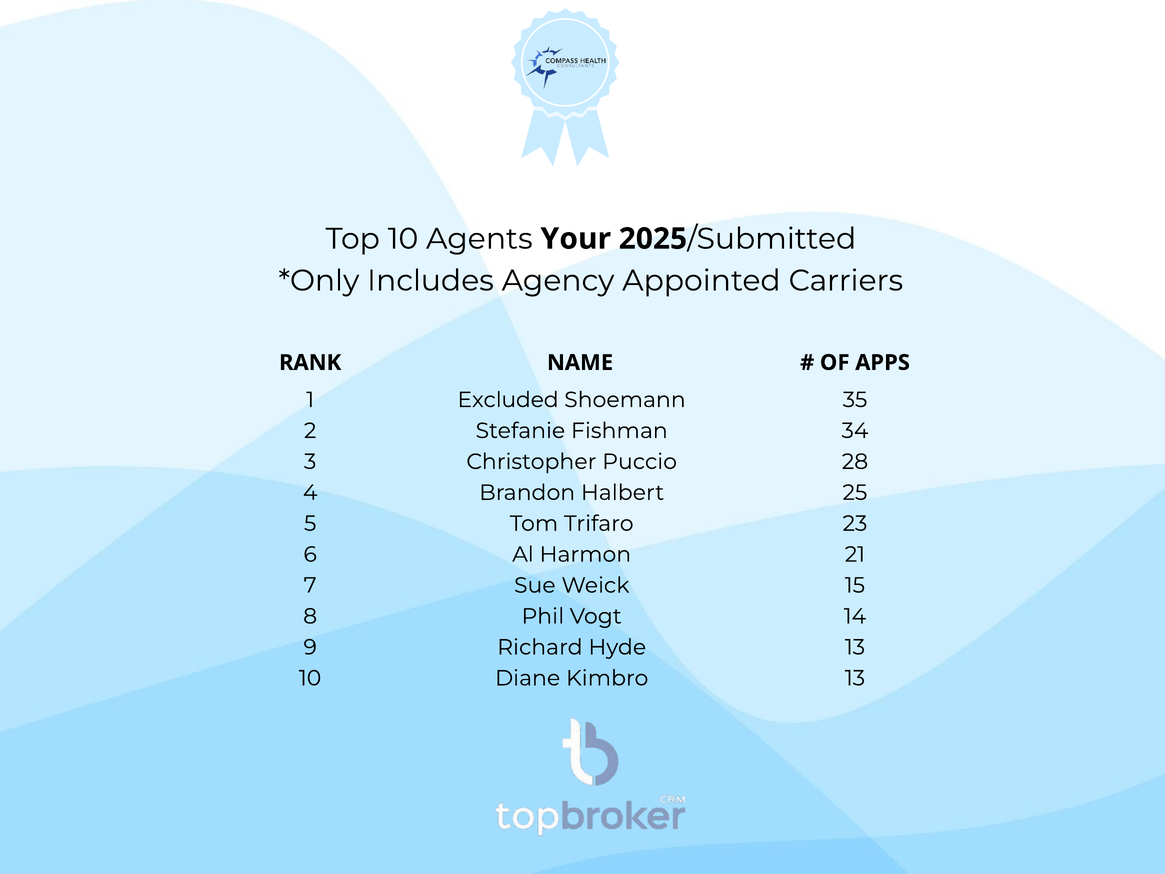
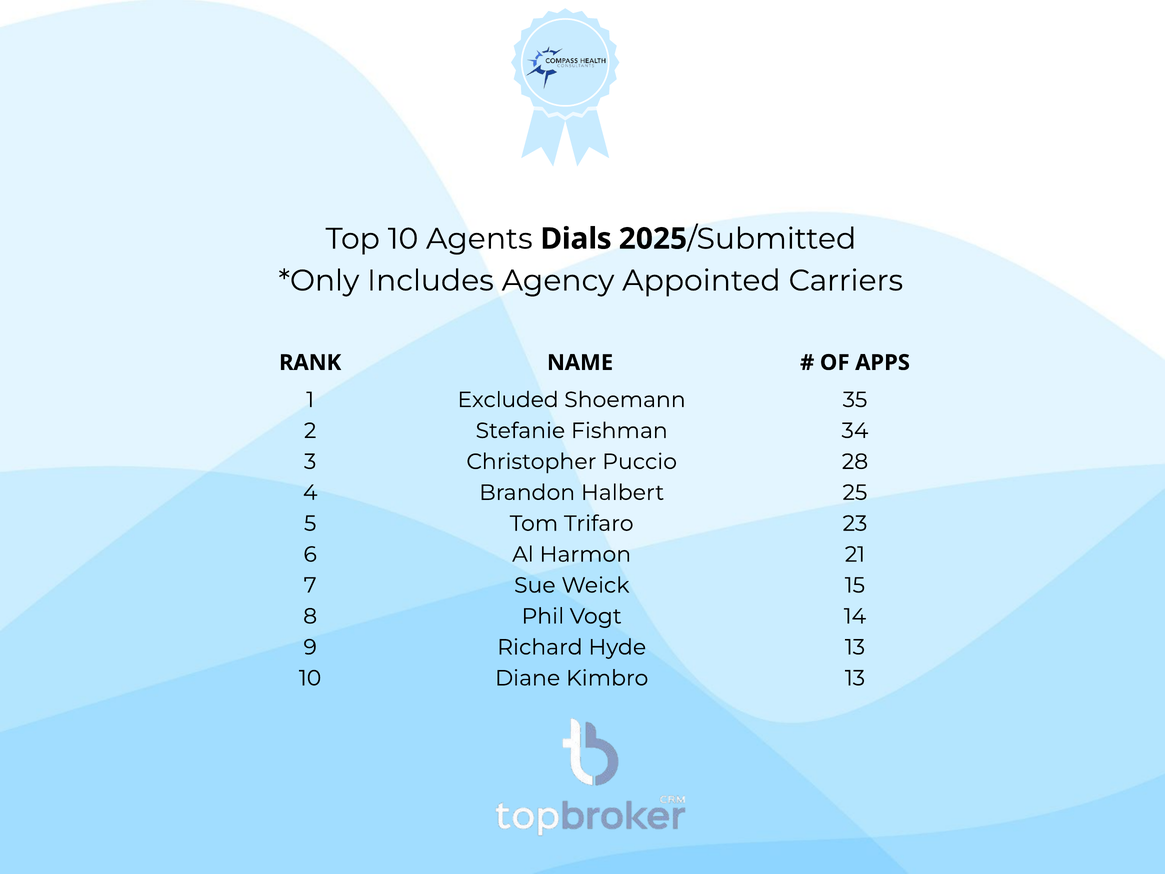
Your: Your -> Dials
